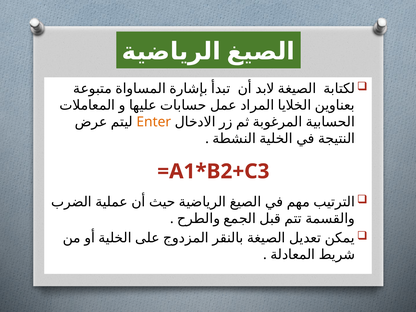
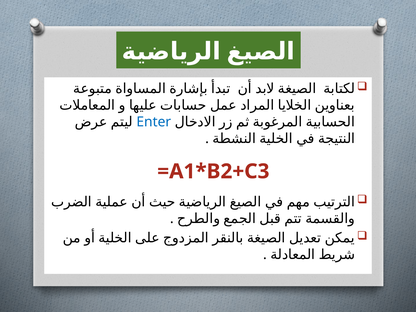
Enter colour: orange -> blue
